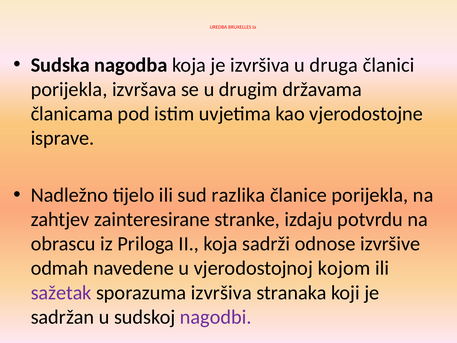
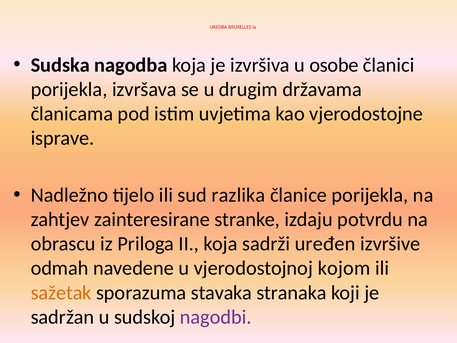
druga: druga -> osobe
odnose: odnose -> uređen
sažetak colour: purple -> orange
sporazuma izvršiva: izvršiva -> stavaka
